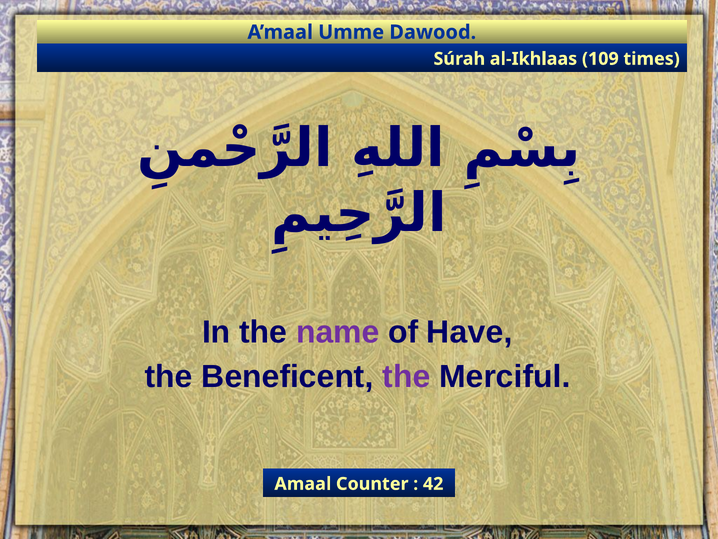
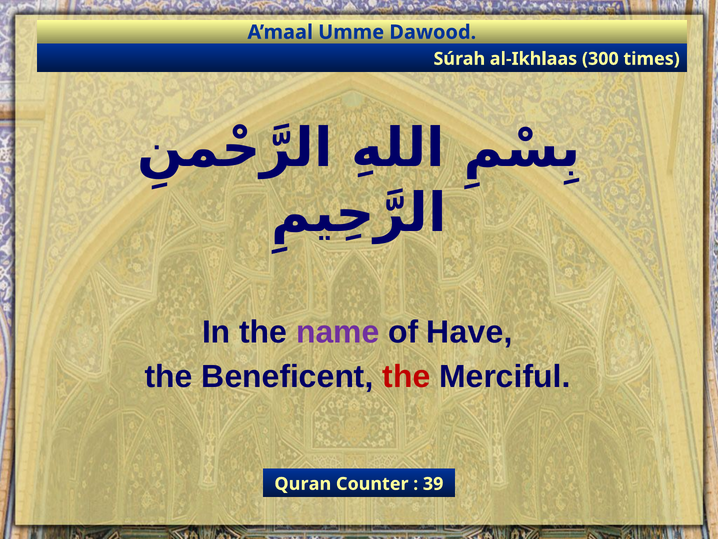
109: 109 -> 300
the at (406, 376) colour: purple -> red
Amaal: Amaal -> Quran
42: 42 -> 39
